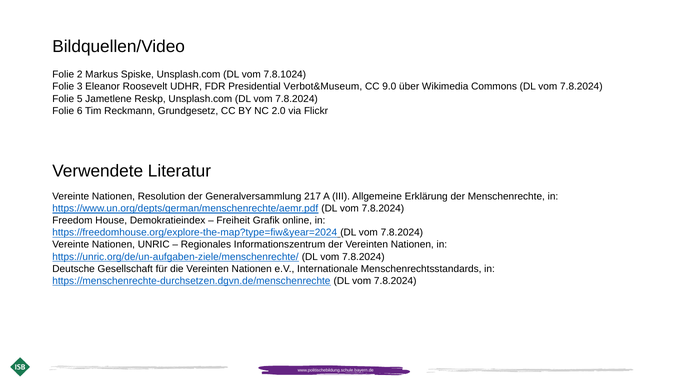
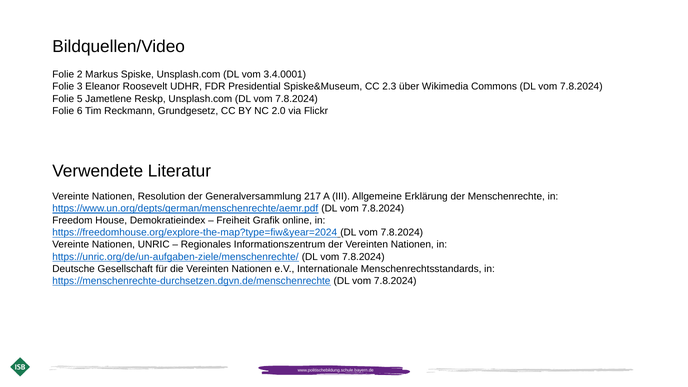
7.8.1024: 7.8.1024 -> 3.4.0001
Verbot&Museum: Verbot&Museum -> Spiske&Museum
9.0: 9.0 -> 2.3
